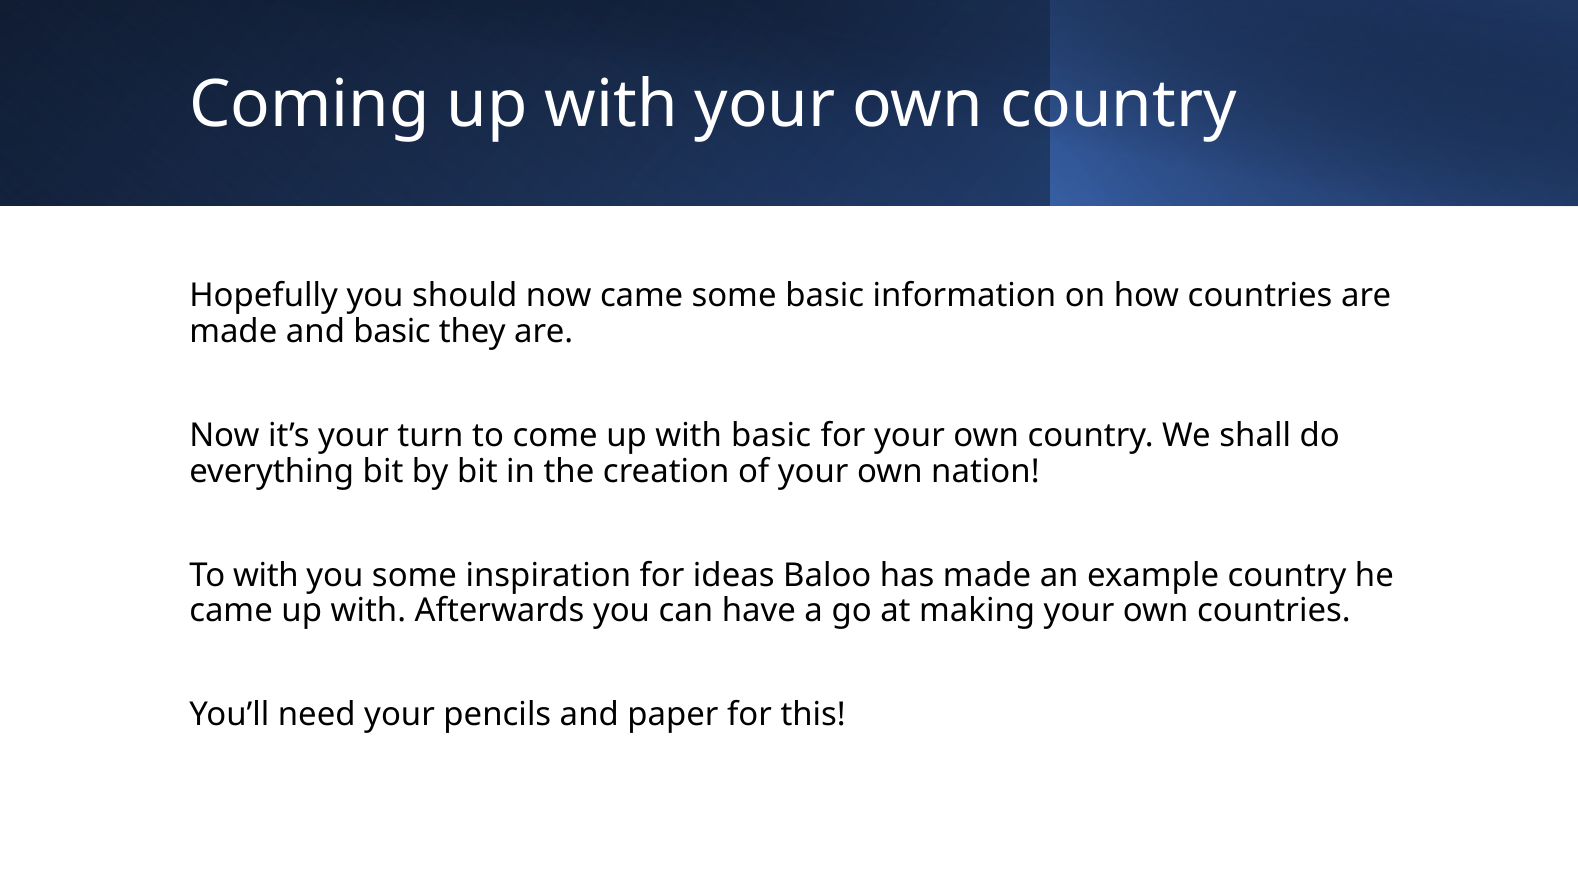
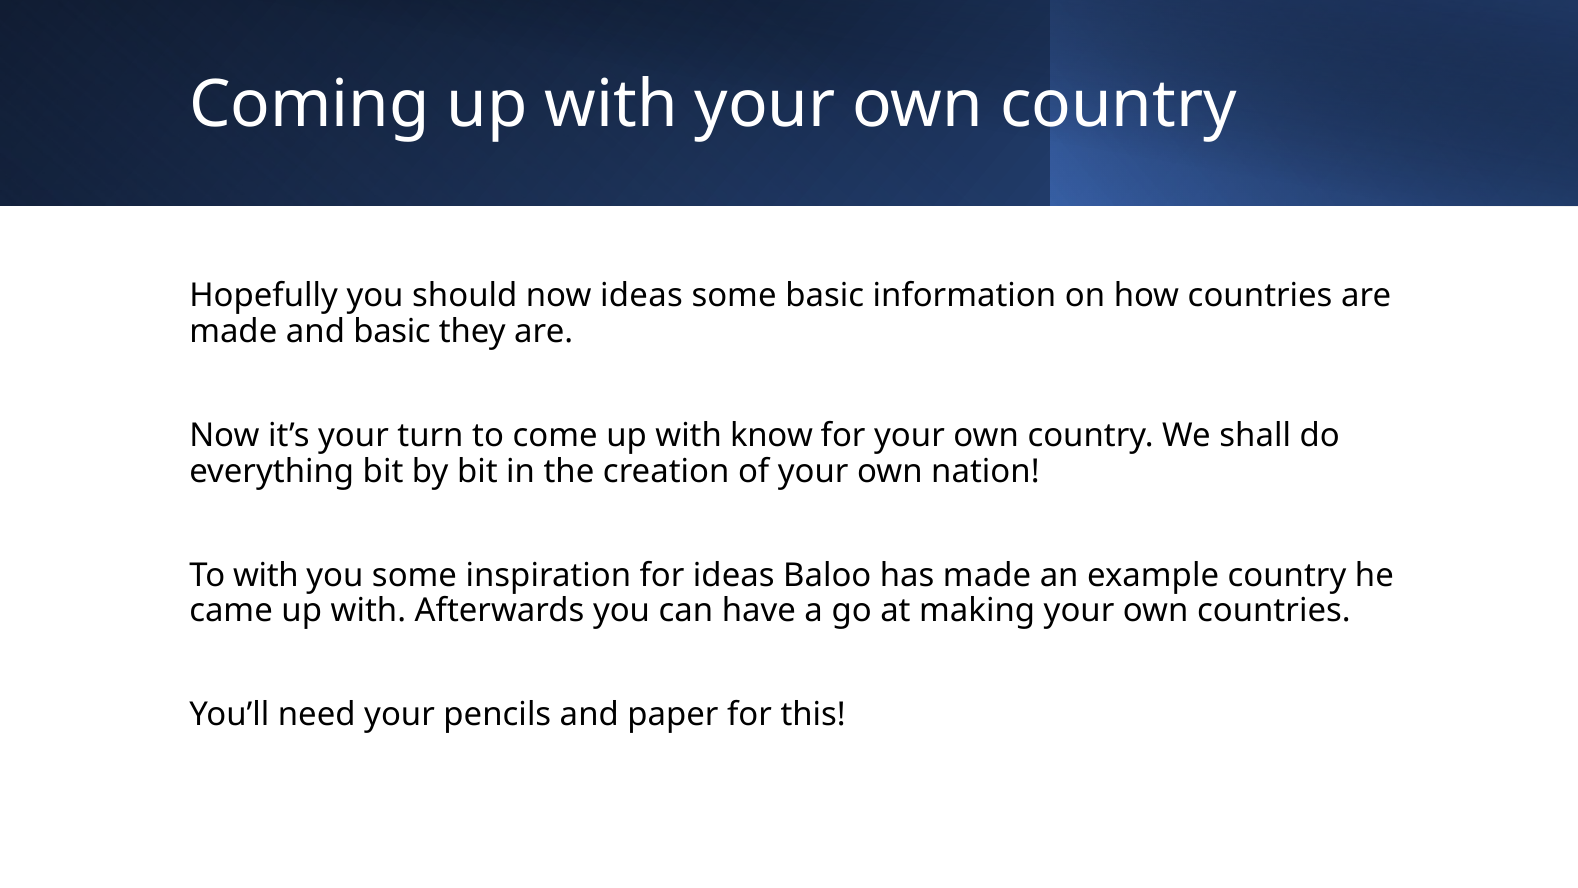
now came: came -> ideas
with basic: basic -> know
